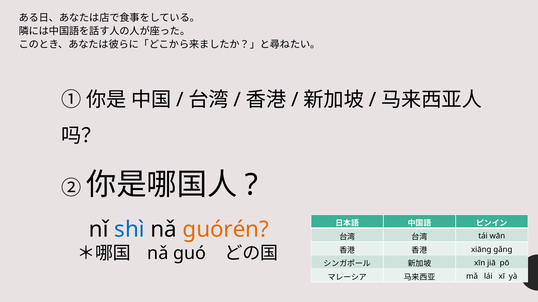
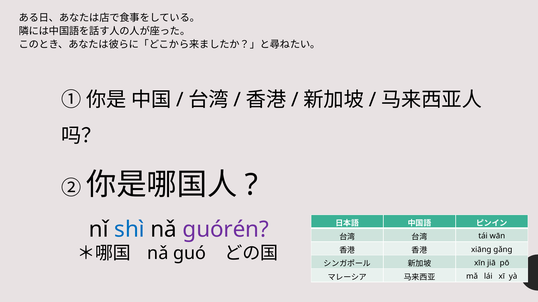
guórén colour: orange -> purple
